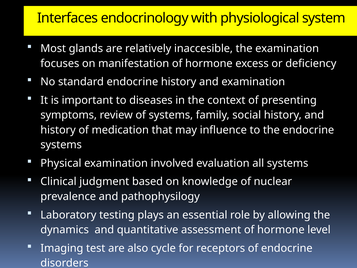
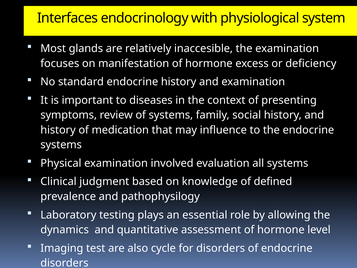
nuclear: nuclear -> defined
for receptors: receptors -> disorders
